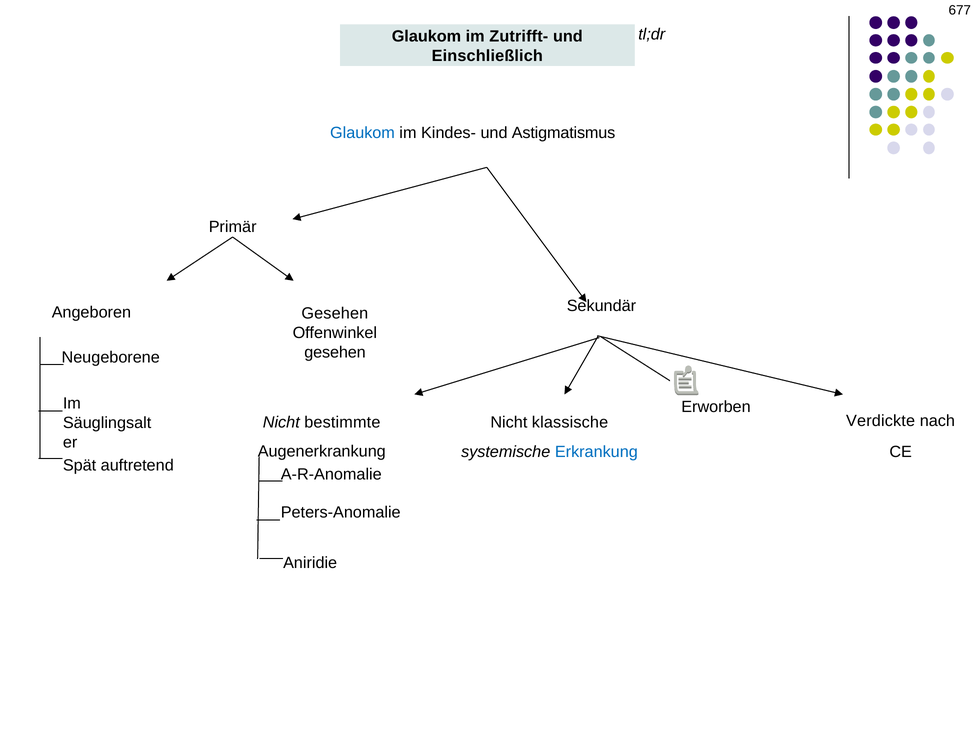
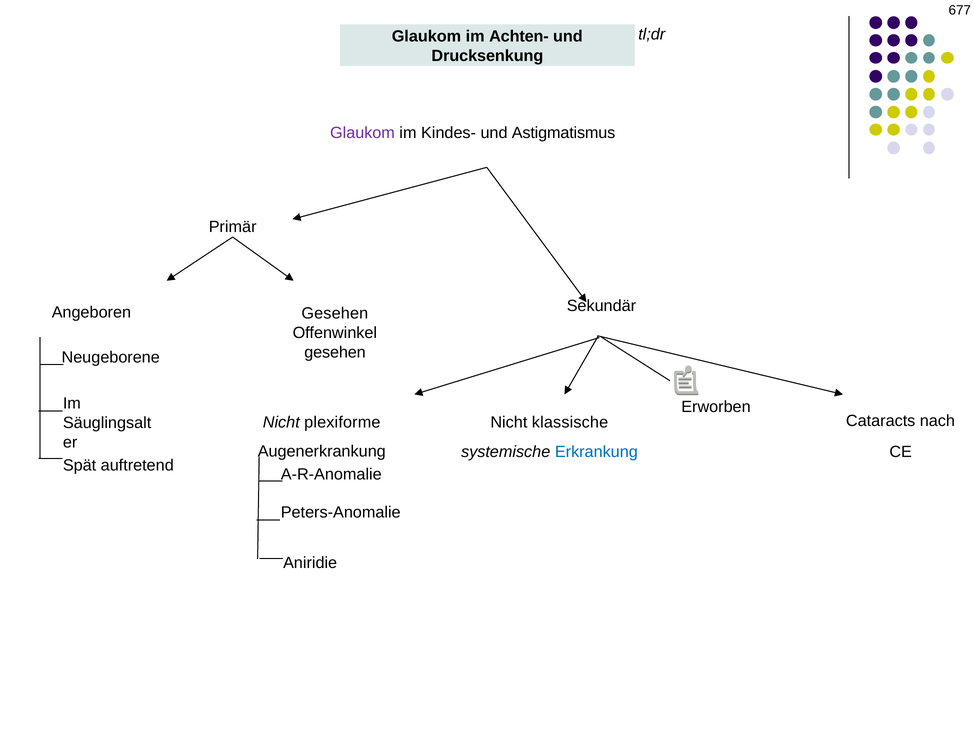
Zutrifft-: Zutrifft- -> Achten-
Einschließlich: Einschließlich -> Drucksenkung
Glaukom at (362, 133) colour: blue -> purple
Verdickte: Verdickte -> Cataracts
bestimmte: bestimmte -> plexiforme
